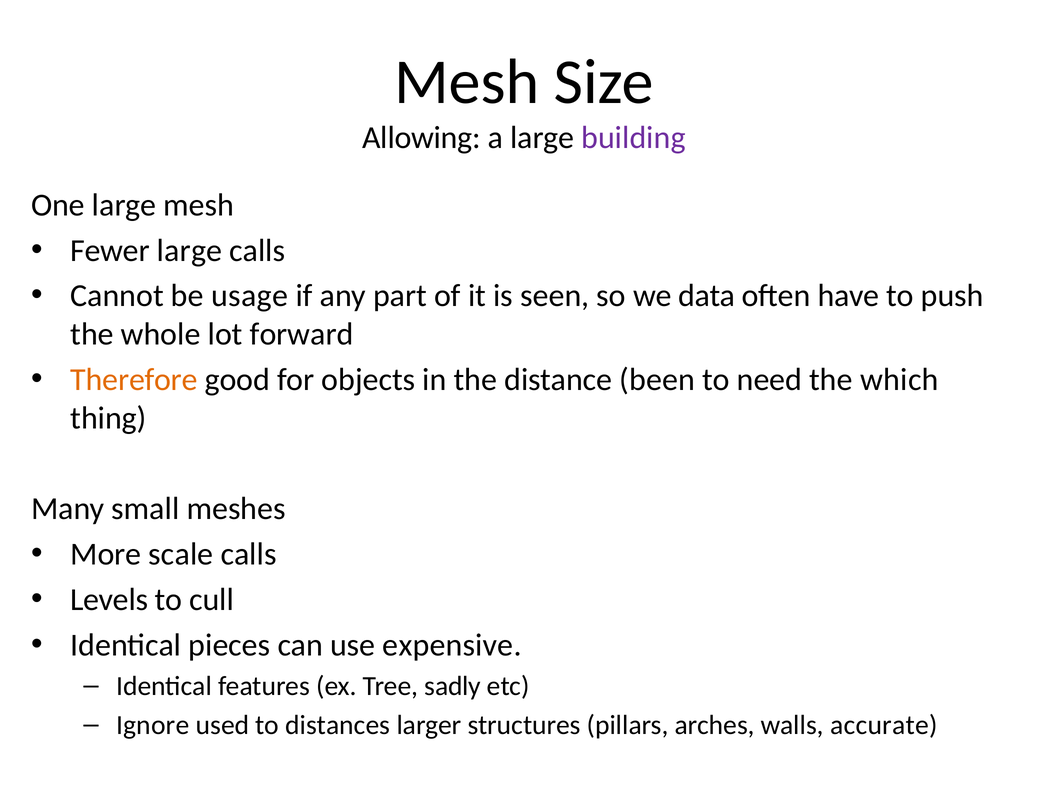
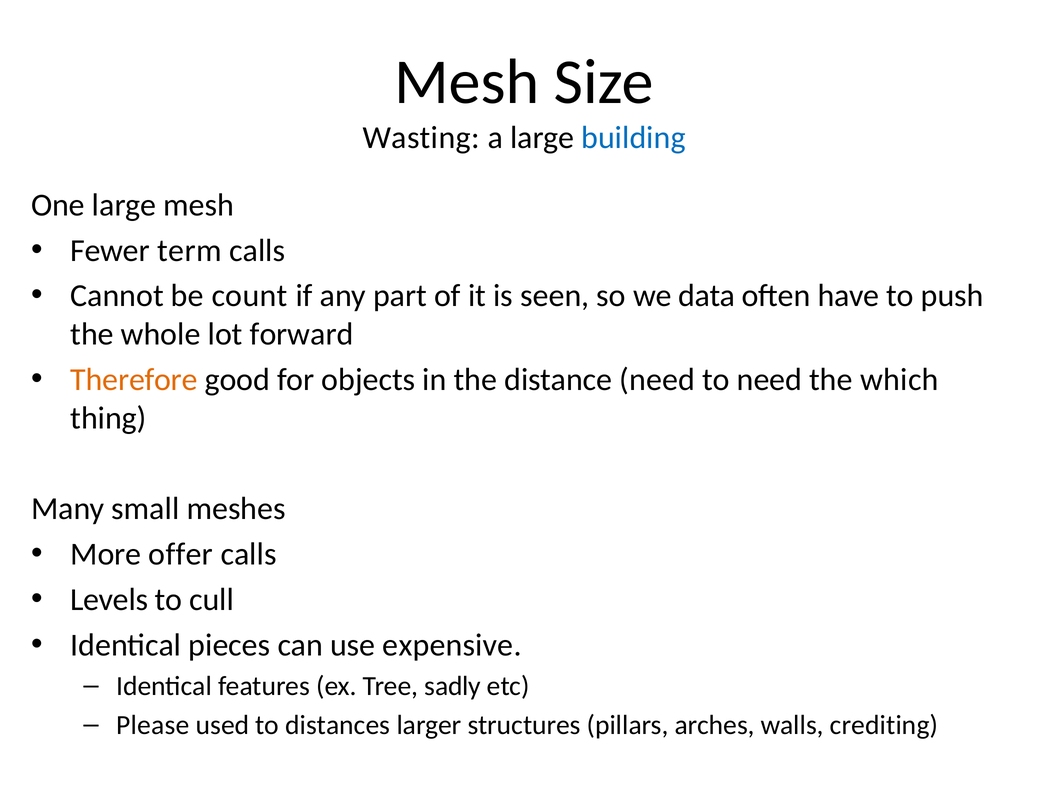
Allowing: Allowing -> Wasting
building colour: purple -> blue
Fewer large: large -> term
usage: usage -> count
distance been: been -> need
scale: scale -> offer
Ignore: Ignore -> Please
accurate: accurate -> crediting
